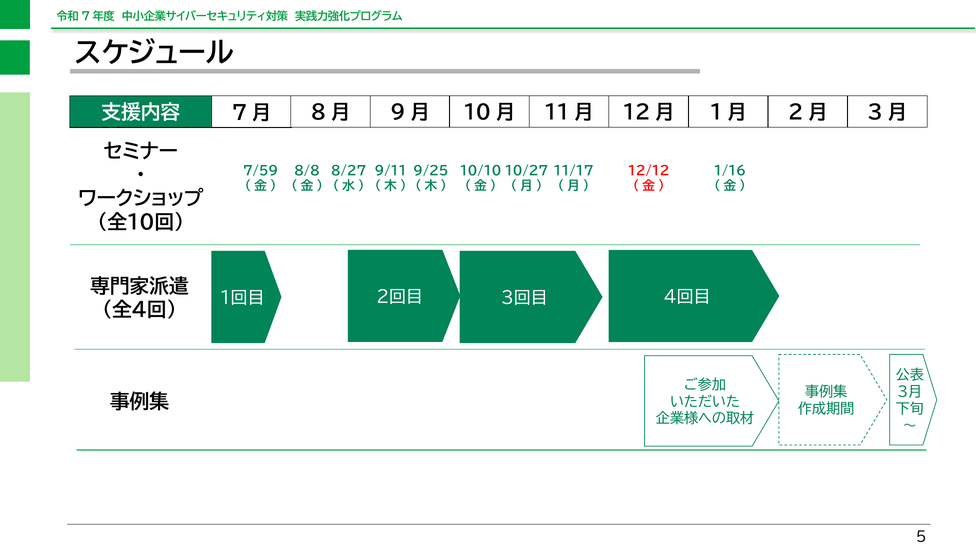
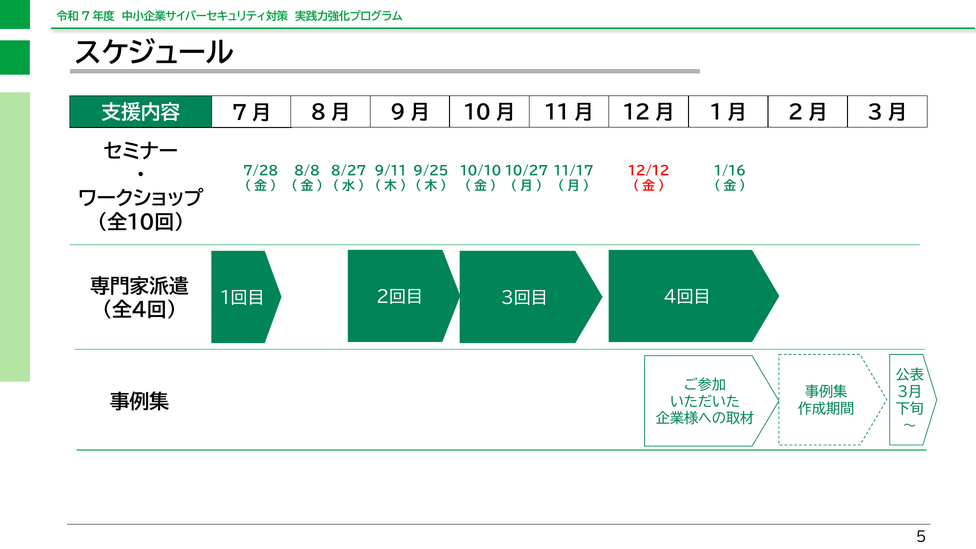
7/59: 7/59 -> 7/28
